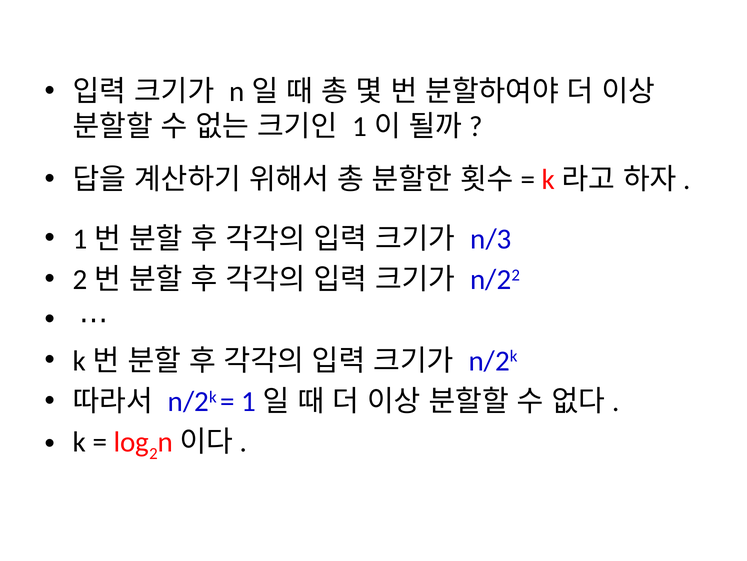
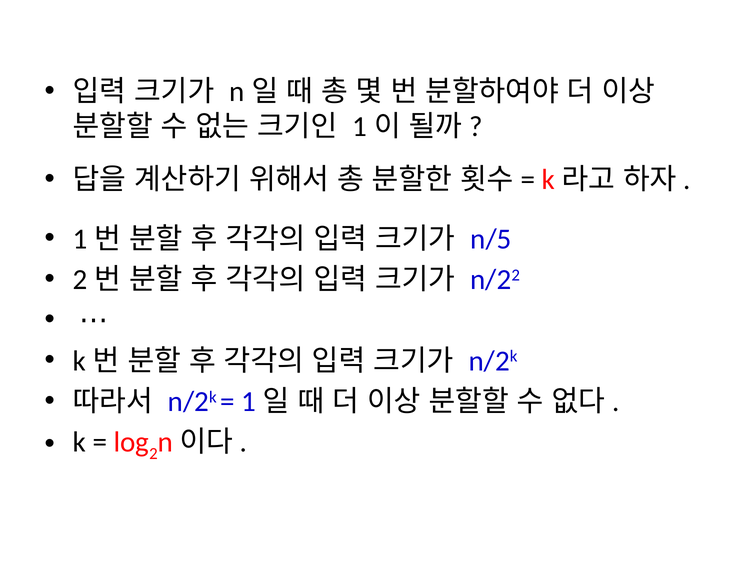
n/3: n/3 -> n/5
